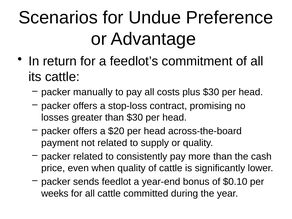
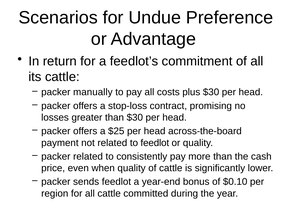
$20: $20 -> $25
to supply: supply -> feedlot
weeks: weeks -> region
